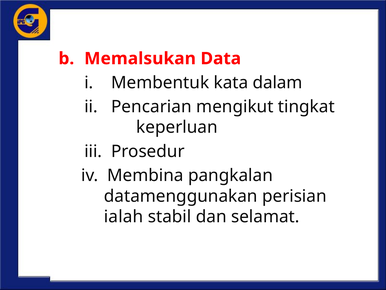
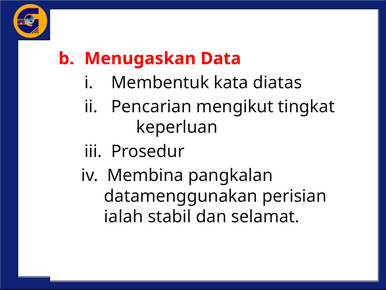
Memalsukan: Memalsukan -> Menugaskan
dalam: dalam -> diatas
